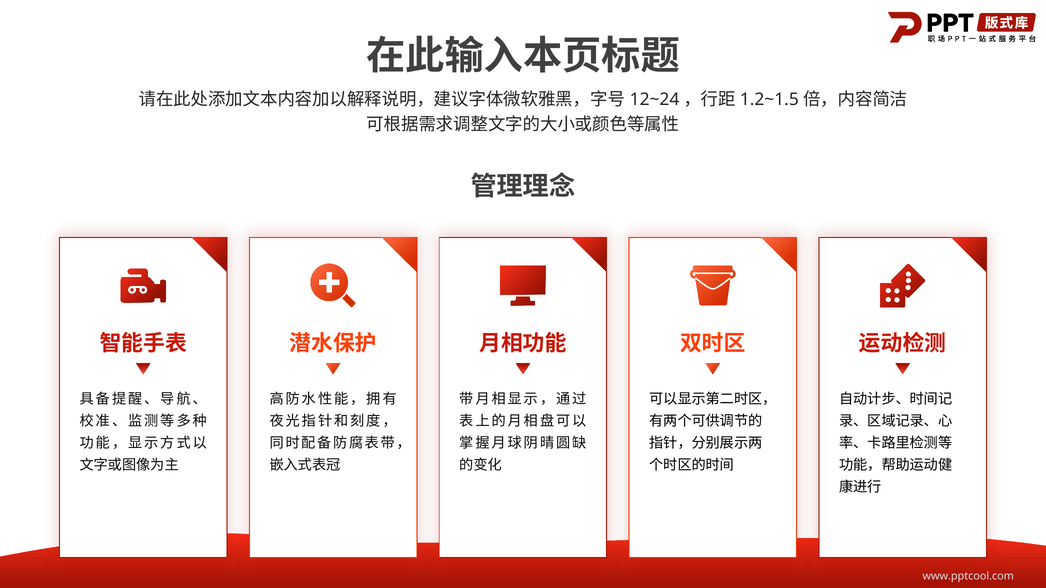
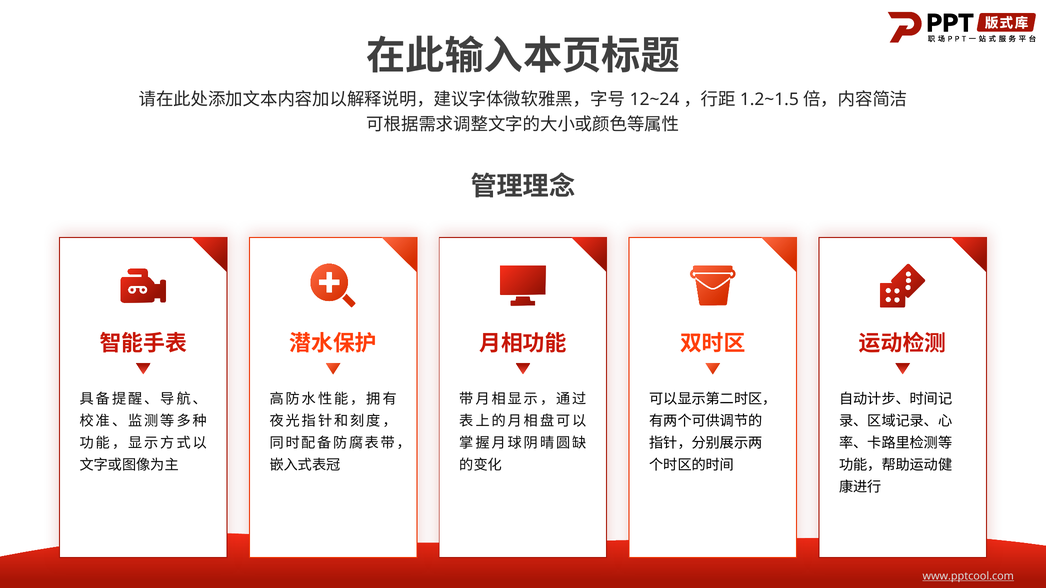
www.pptcool.com underline: none -> present
